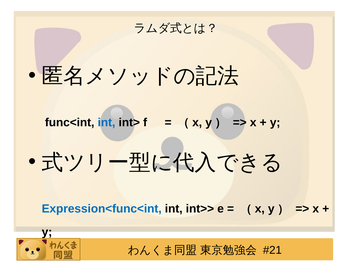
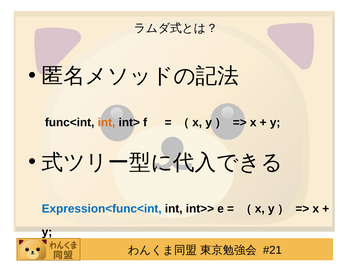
int at (106, 123) colour: blue -> orange
